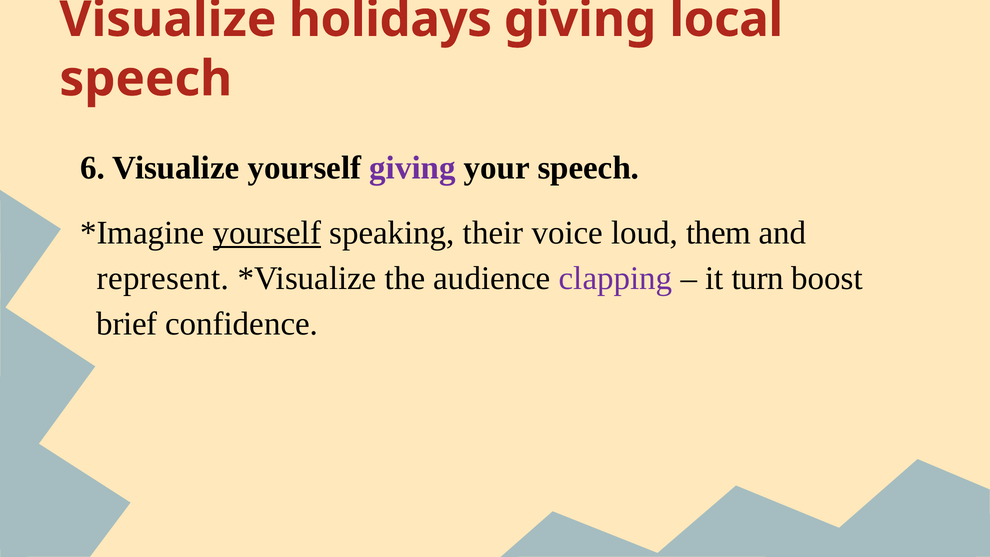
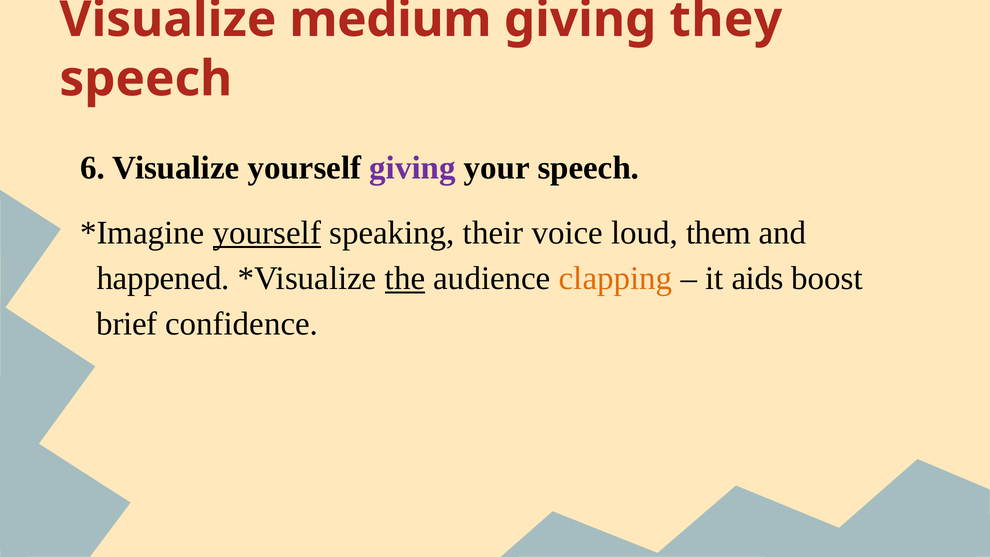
holidays: holidays -> medium
local: local -> they
represent: represent -> happened
the underline: none -> present
clapping colour: purple -> orange
turn: turn -> aids
